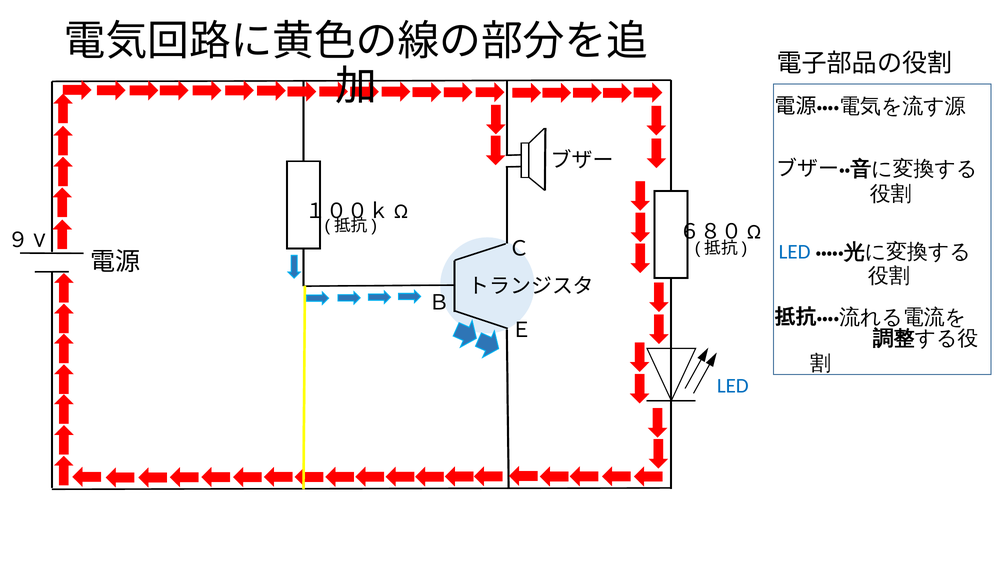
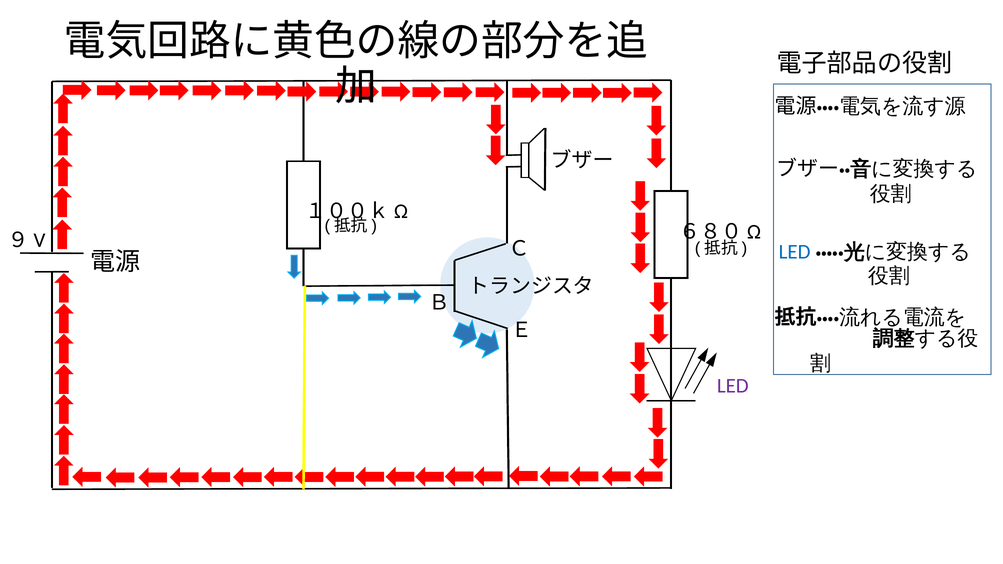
LED at (733, 386) colour: blue -> purple
